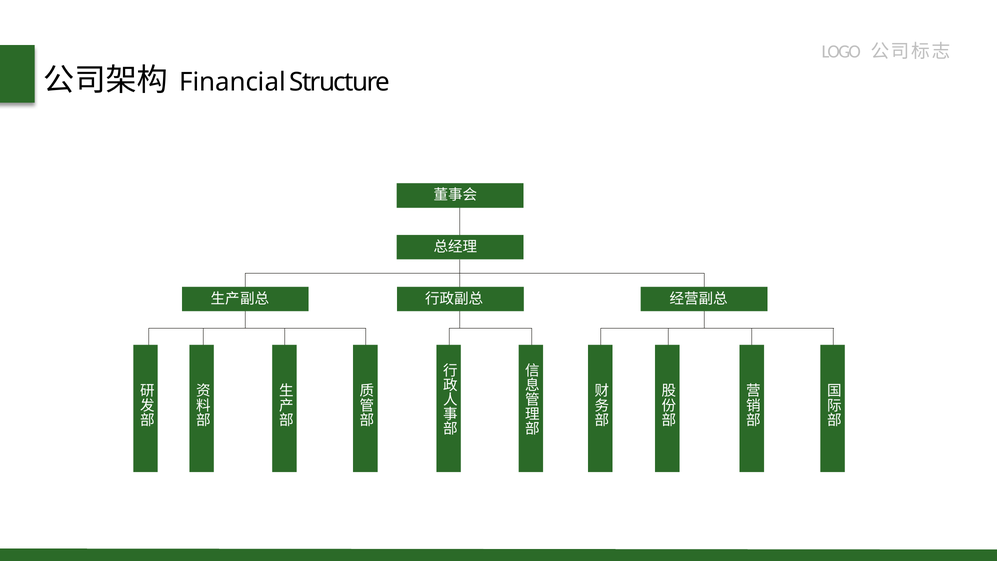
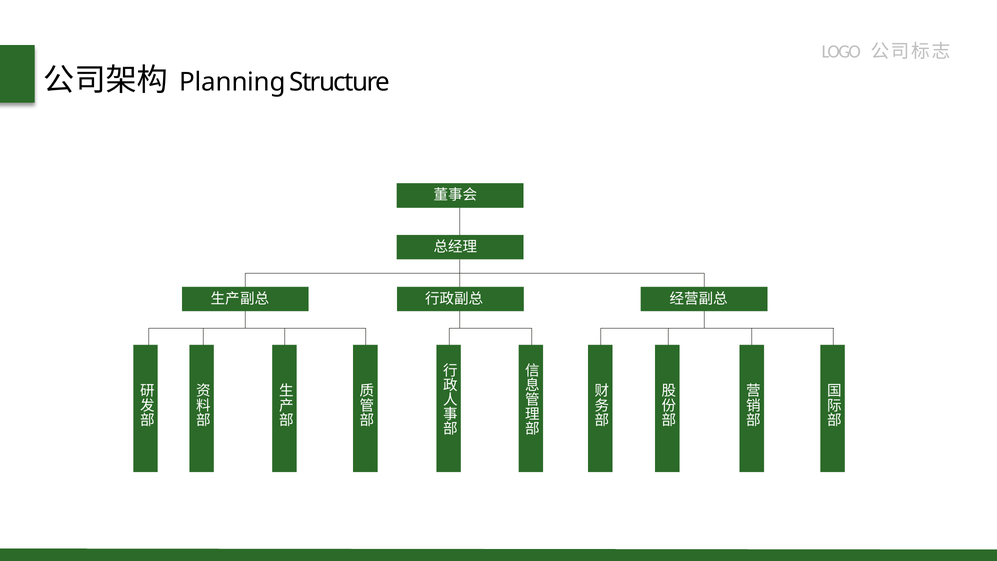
Financial: Financial -> Planning
